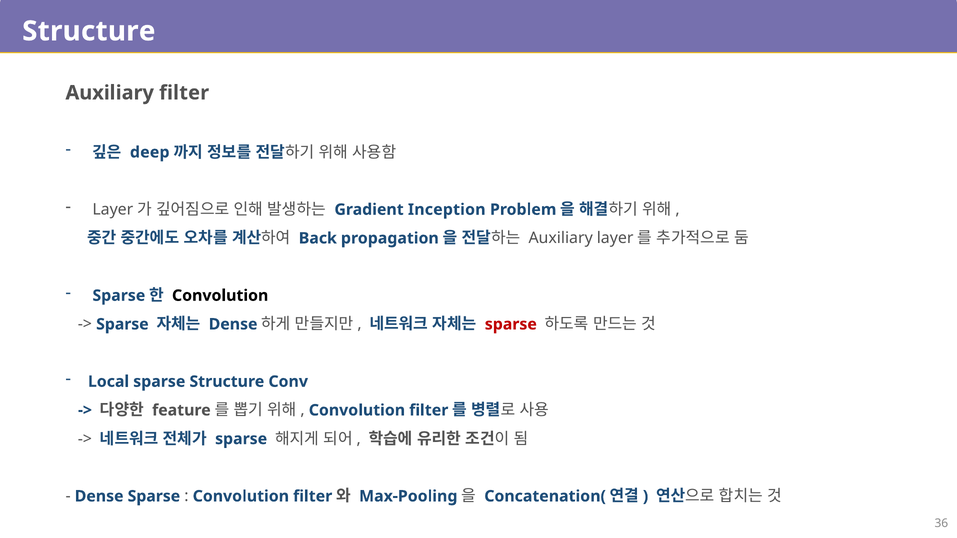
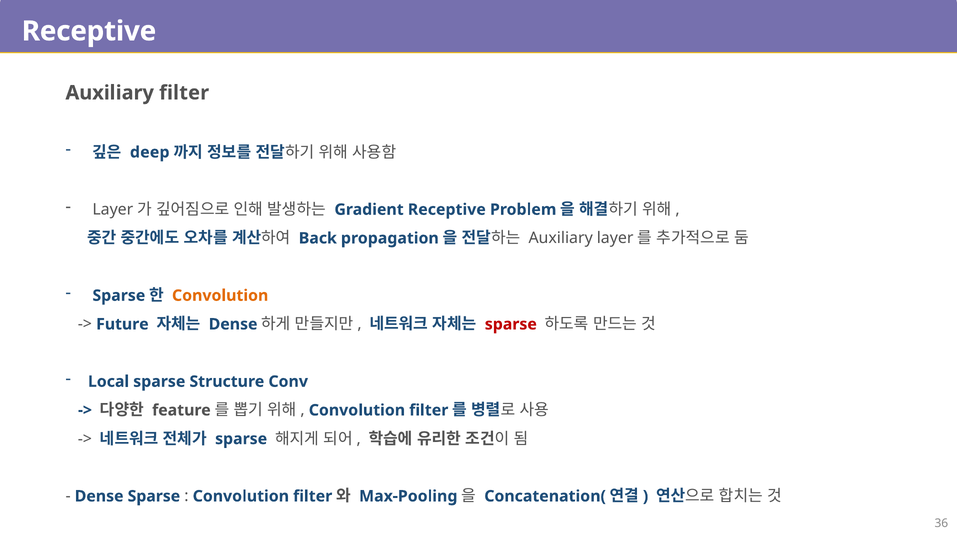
Structure at (89, 31): Structure -> Receptive
Gradient Inception: Inception -> Receptive
Convolution at (220, 296) colour: black -> orange
Sparse at (122, 324): Sparse -> Future
